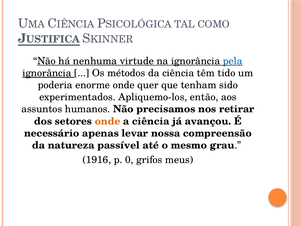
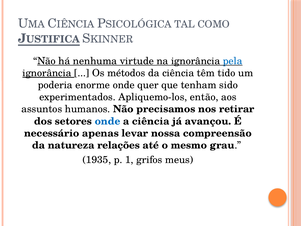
onde at (108, 121) colour: orange -> blue
passível: passível -> relações
1916: 1916 -> 1935
0: 0 -> 1
